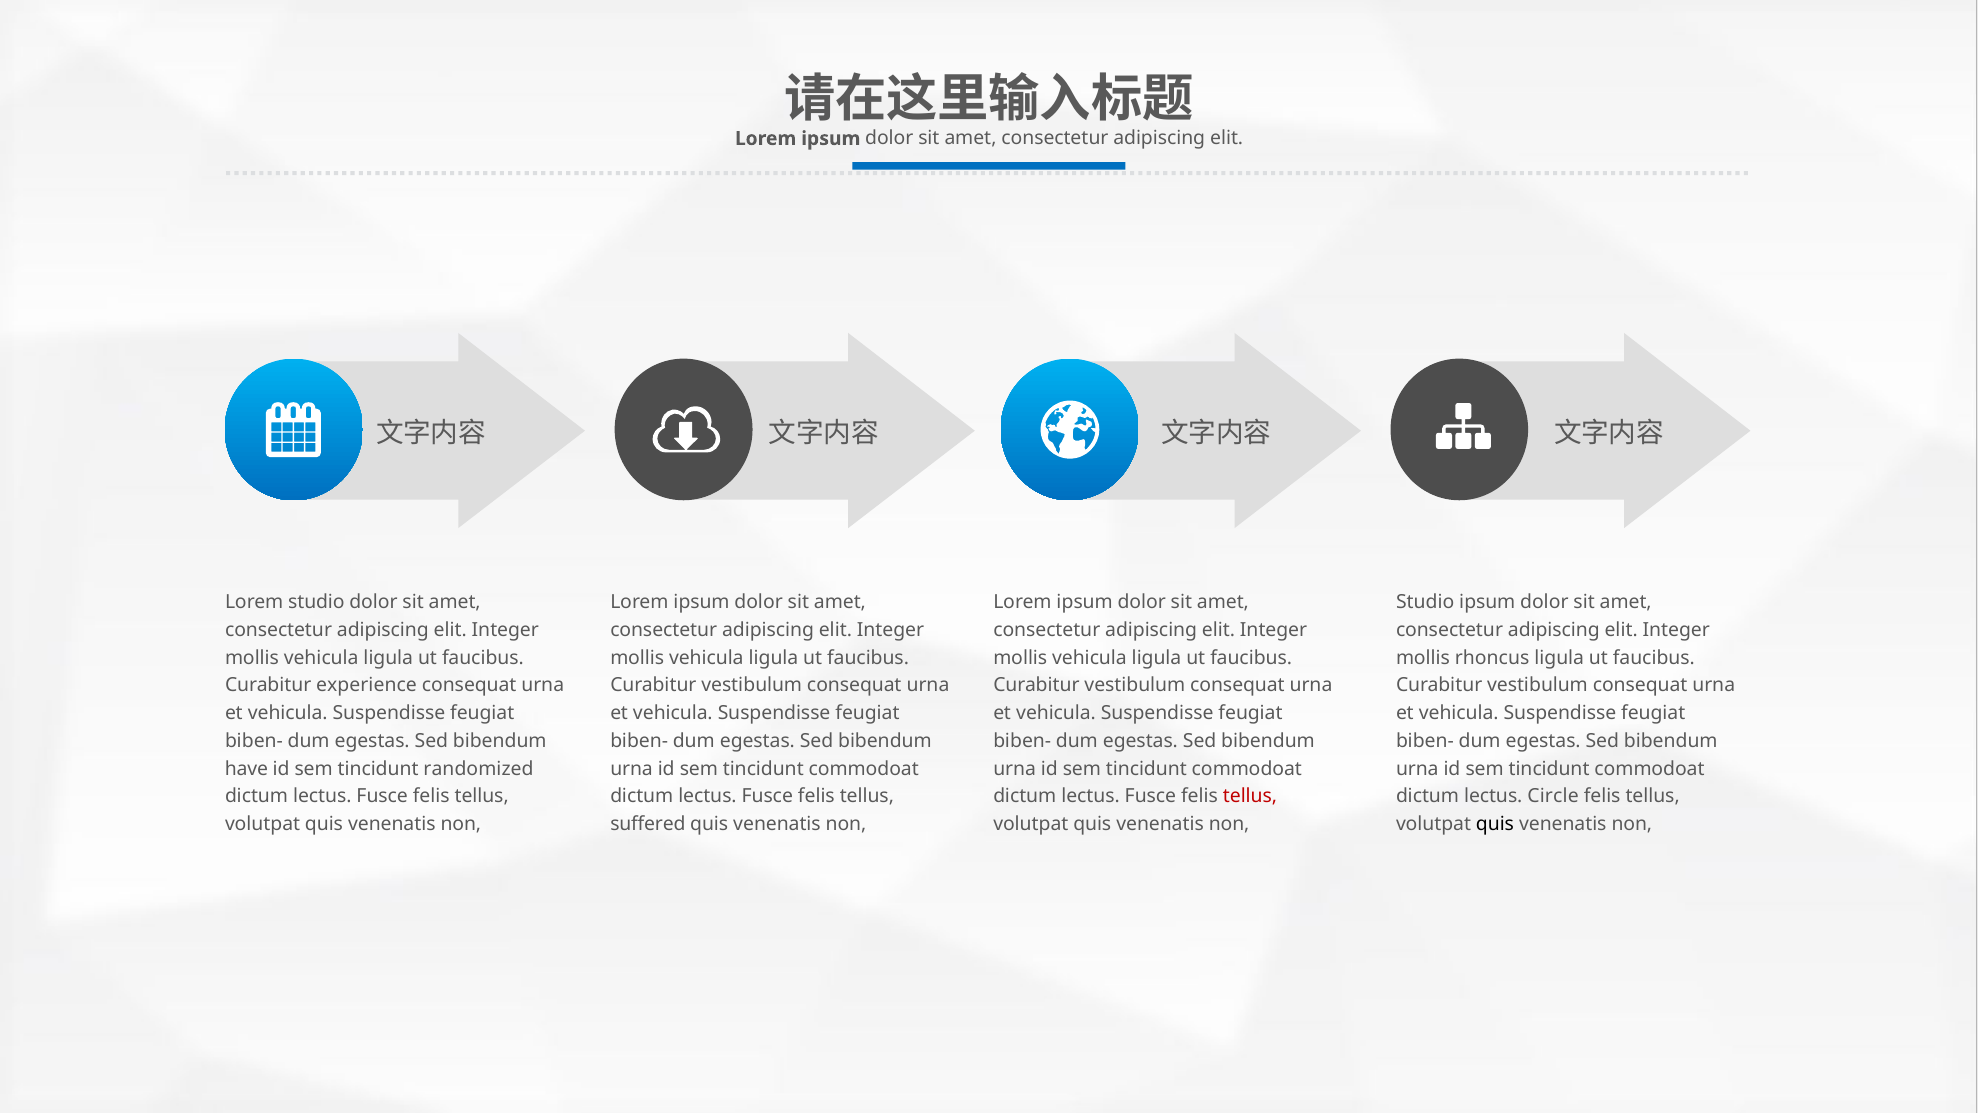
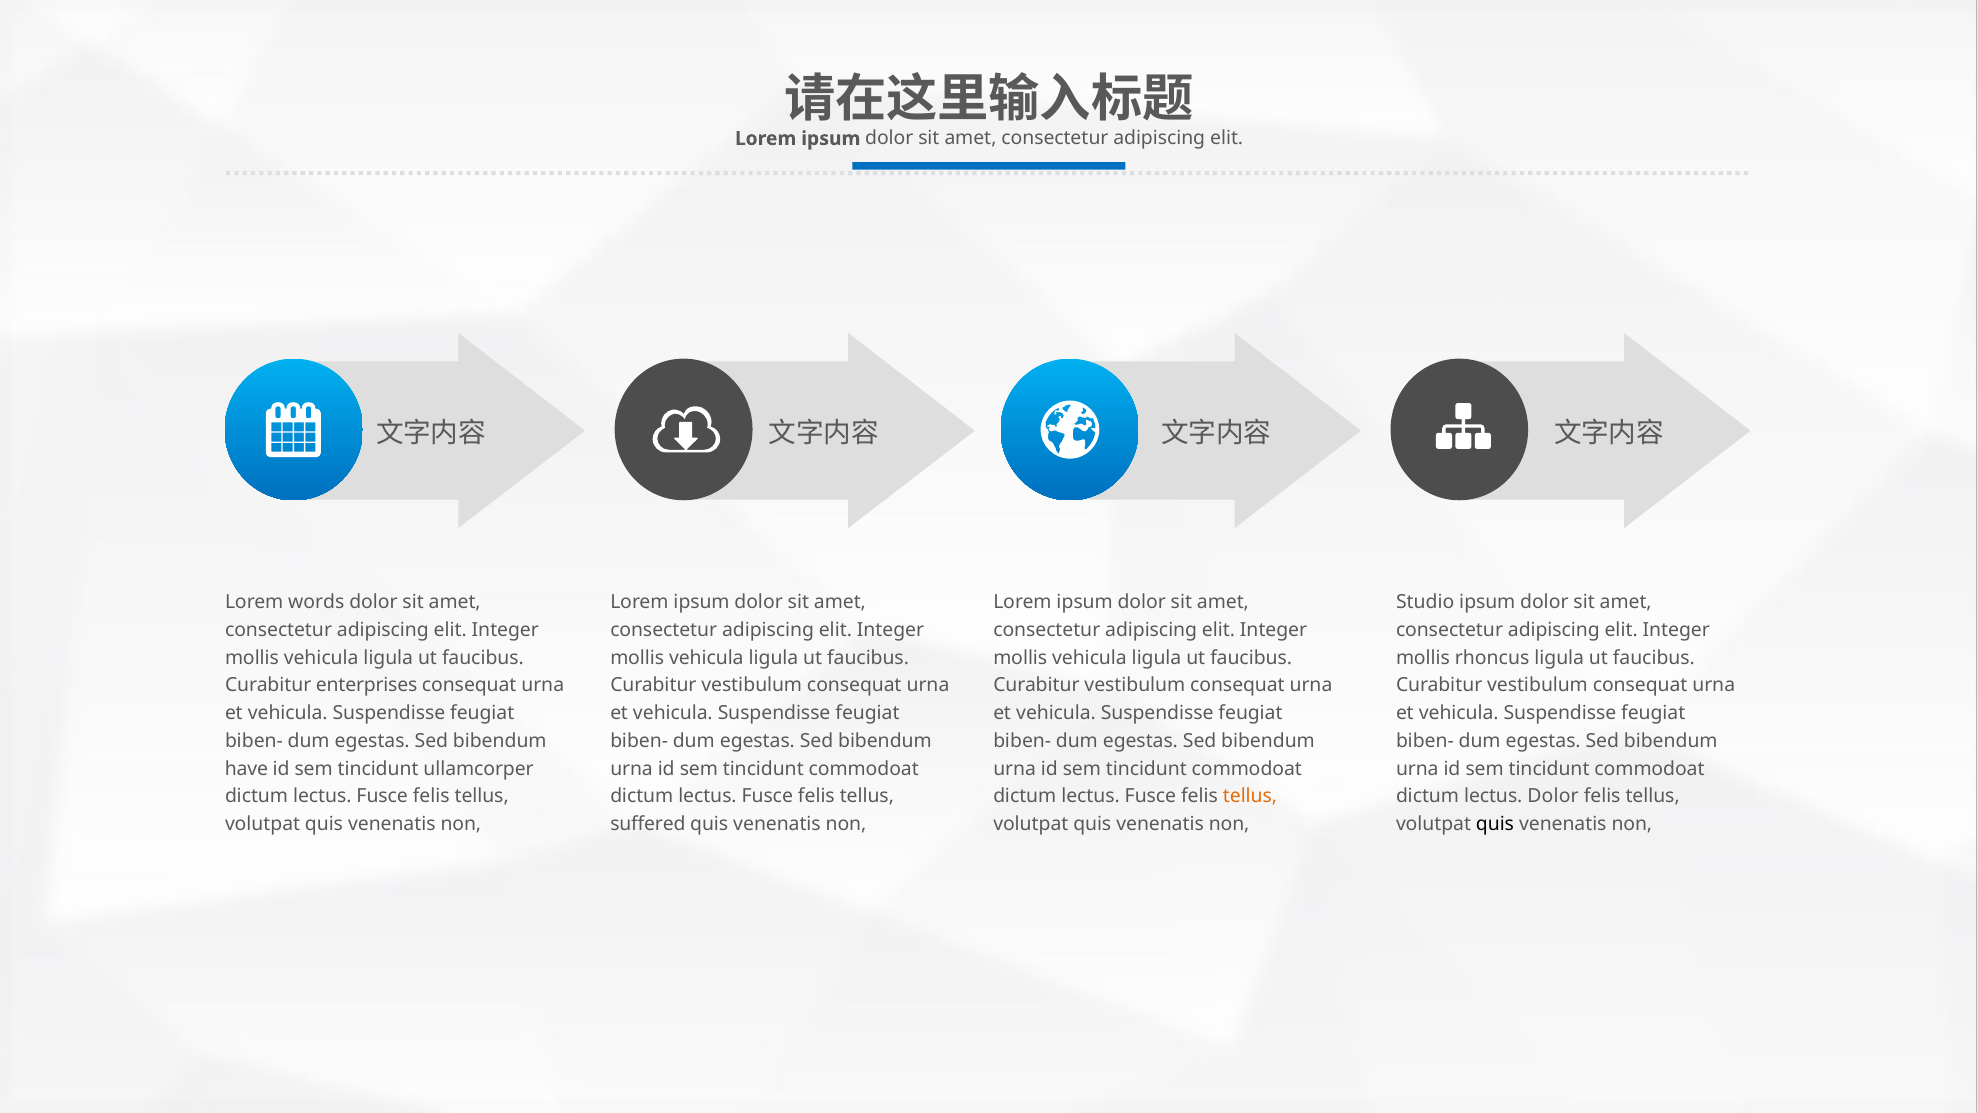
Lorem studio: studio -> words
experience: experience -> enterprises
randomized: randomized -> ullamcorper
tellus at (1250, 796) colour: red -> orange
lectus Circle: Circle -> Dolor
